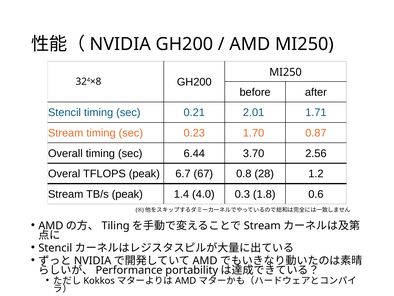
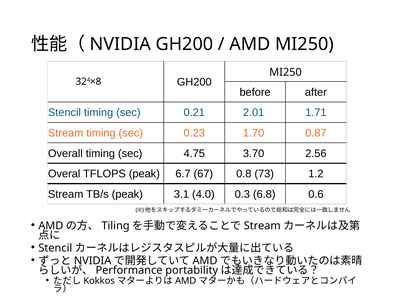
6.44: 6.44 -> 4.75
28: 28 -> 73
1.4: 1.4 -> 3.1
1.8: 1.8 -> 6.8
